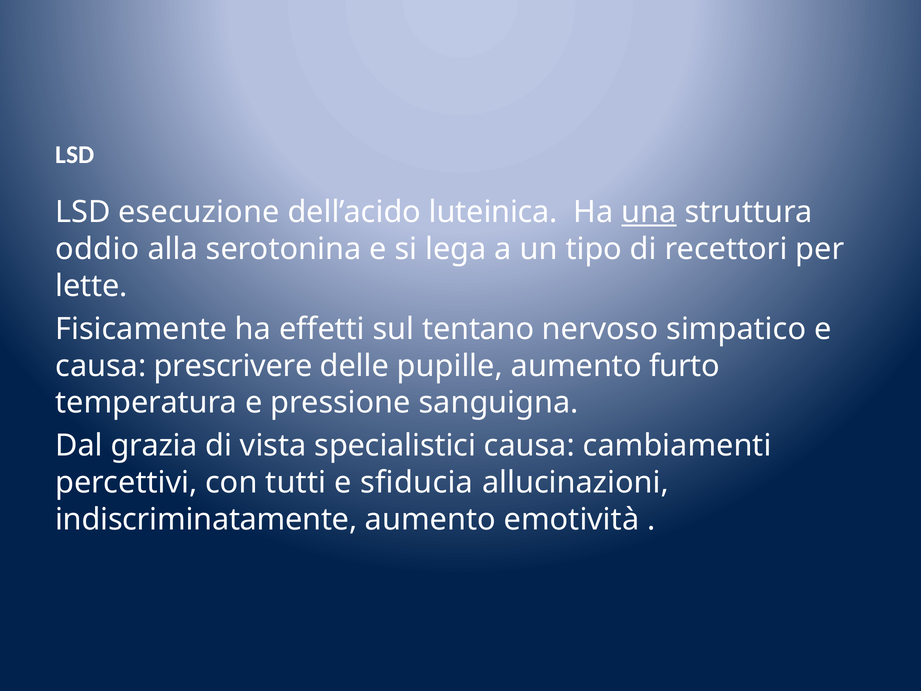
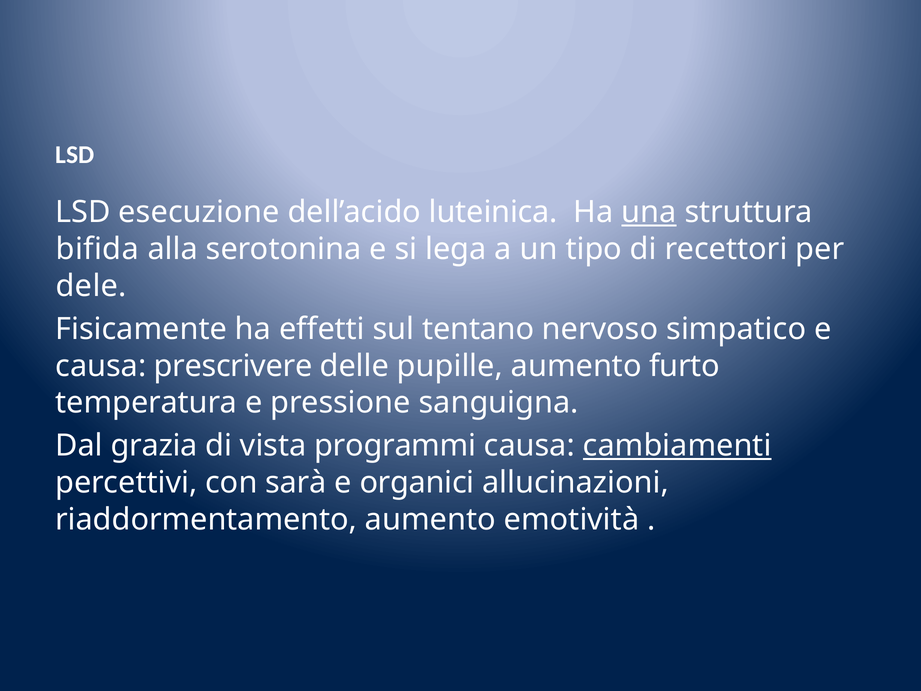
oddio: oddio -> bifida
lette: lette -> dele
specialistici: specialistici -> programmi
cambiamenti underline: none -> present
tutti: tutti -> sarà
sfiducia: sfiducia -> organici
indiscriminatamente: indiscriminatamente -> riaddormentamento
